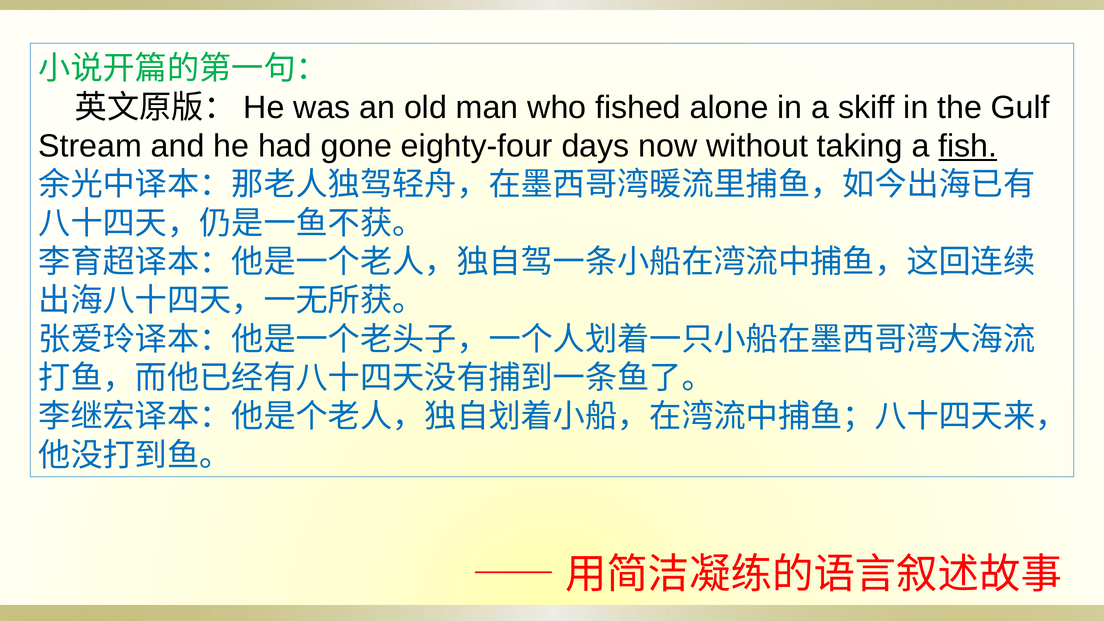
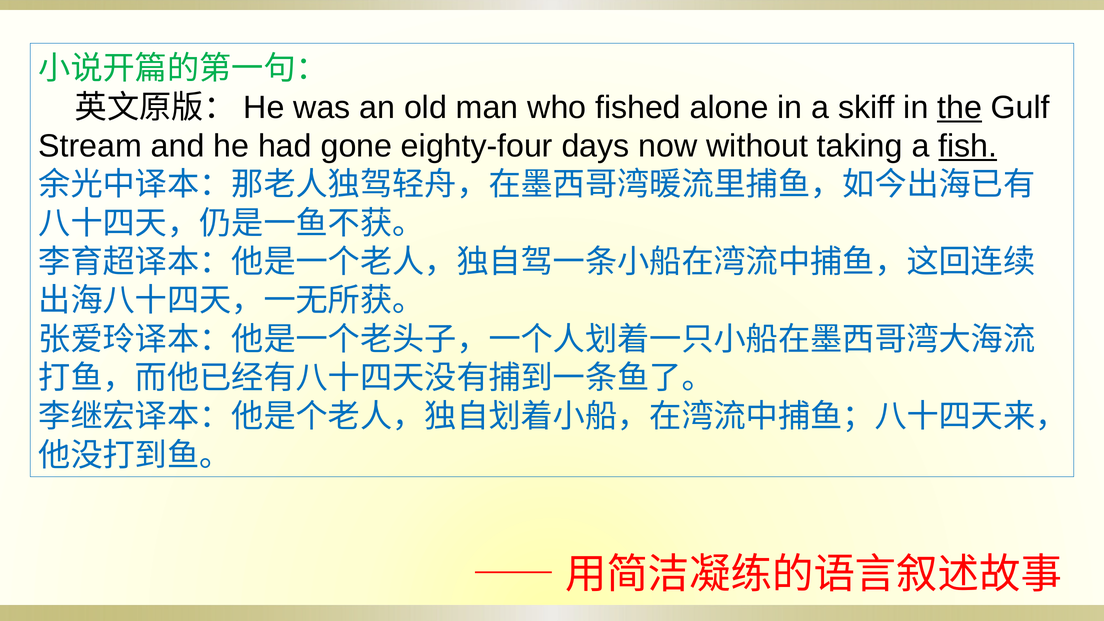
the underline: none -> present
